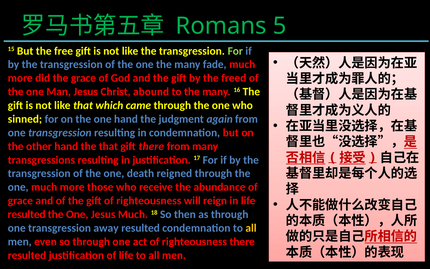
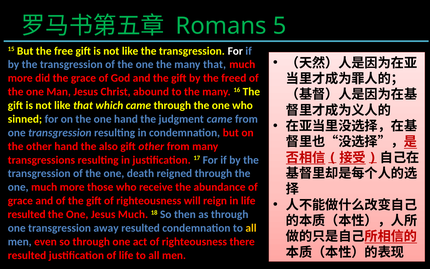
For at (235, 51) colour: light green -> white
many fade: fade -> that
judgment again: again -> came
the that: that -> also
gift there: there -> other
